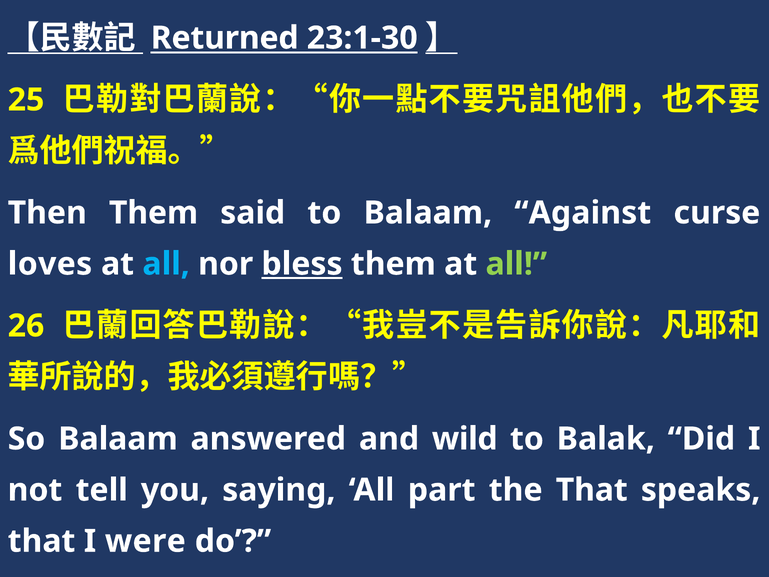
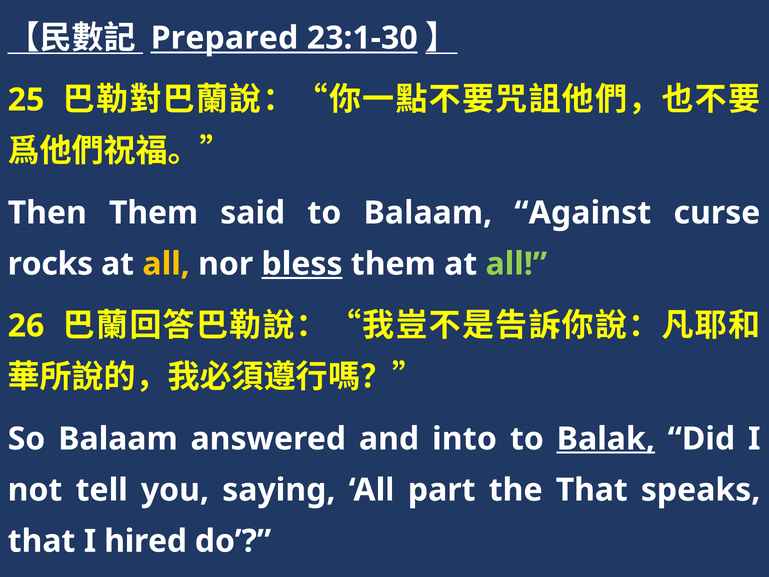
Returned: Returned -> Prepared
loves: loves -> rocks
all at (166, 264) colour: light blue -> yellow
wild: wild -> into
Balak underline: none -> present
were: were -> hired
